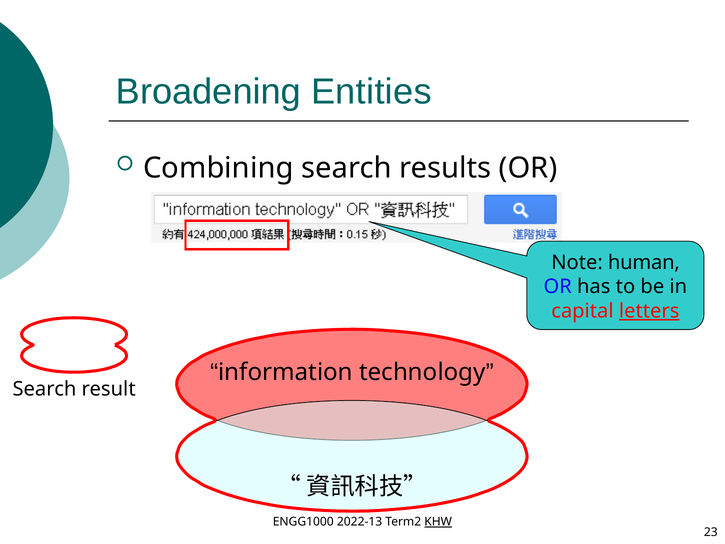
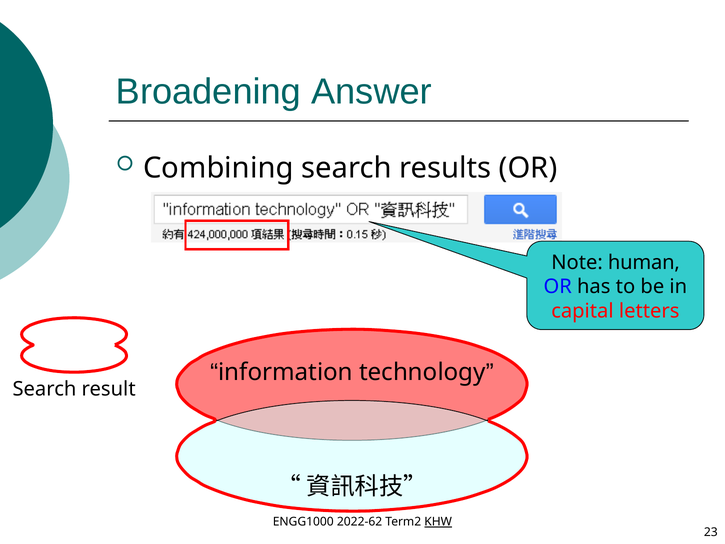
Entities: Entities -> Answer
letters underline: present -> none
2022-13: 2022-13 -> 2022-62
